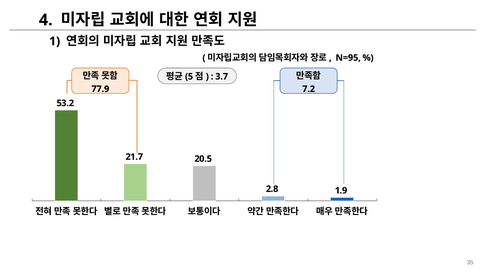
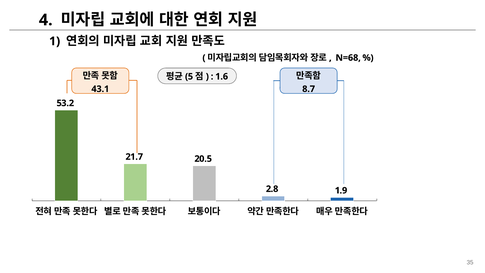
N=95: N=95 -> N=68
3.7: 3.7 -> 1.6
77.9: 77.9 -> 43.1
7.2: 7.2 -> 8.7
